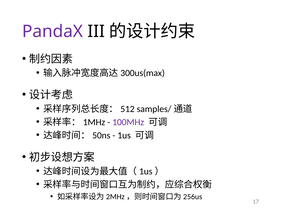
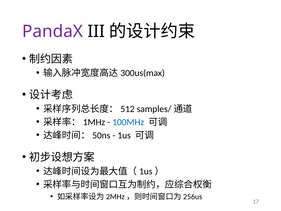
100MHz colour: purple -> blue
